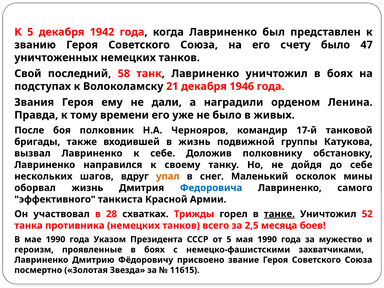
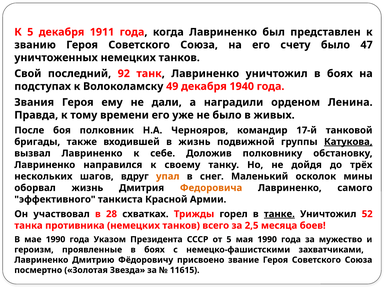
1942: 1942 -> 1911
58: 58 -> 92
21: 21 -> 49
1946: 1946 -> 1940
Катукова underline: none -> present
до себе: себе -> трёх
Федоровича colour: blue -> orange
